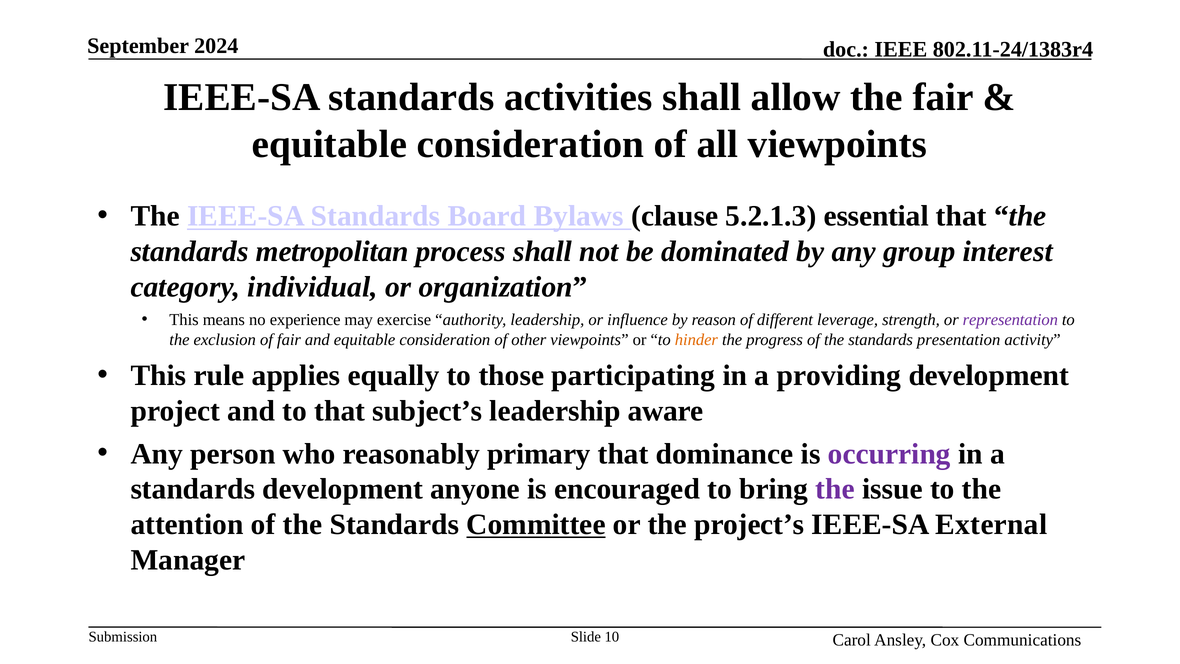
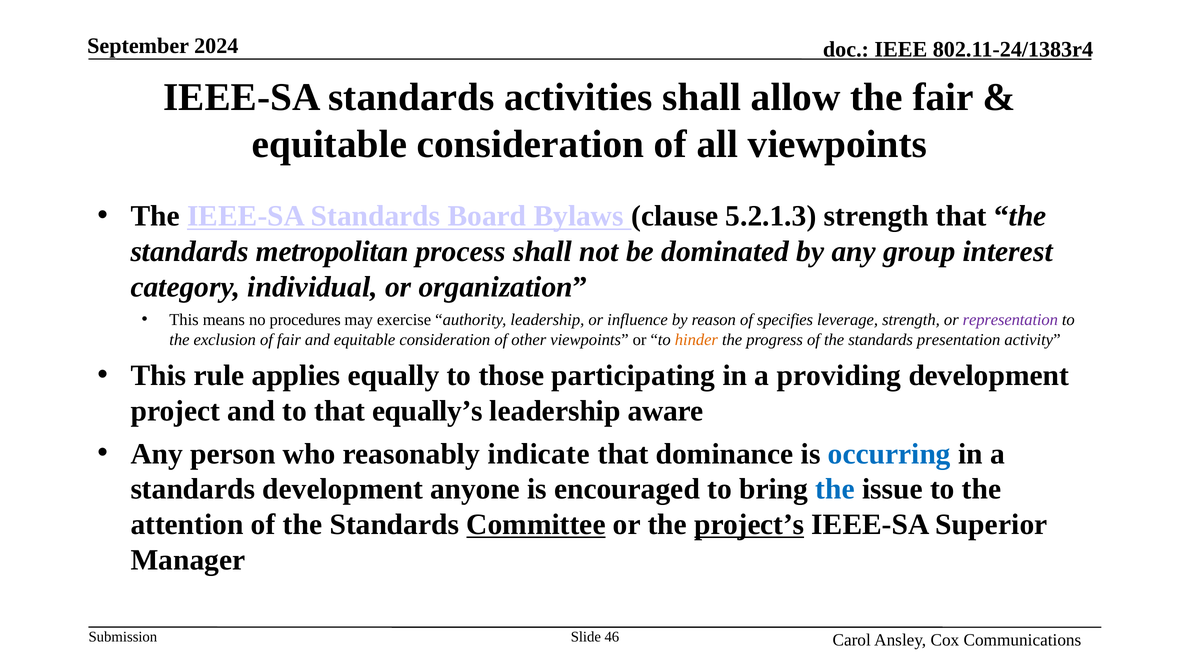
5.2.1.3 essential: essential -> strength
experience: experience -> procedures
different: different -> specifies
subject’s: subject’s -> equally’s
primary: primary -> indicate
occurring colour: purple -> blue
the at (835, 489) colour: purple -> blue
project’s underline: none -> present
External: External -> Superior
10: 10 -> 46
